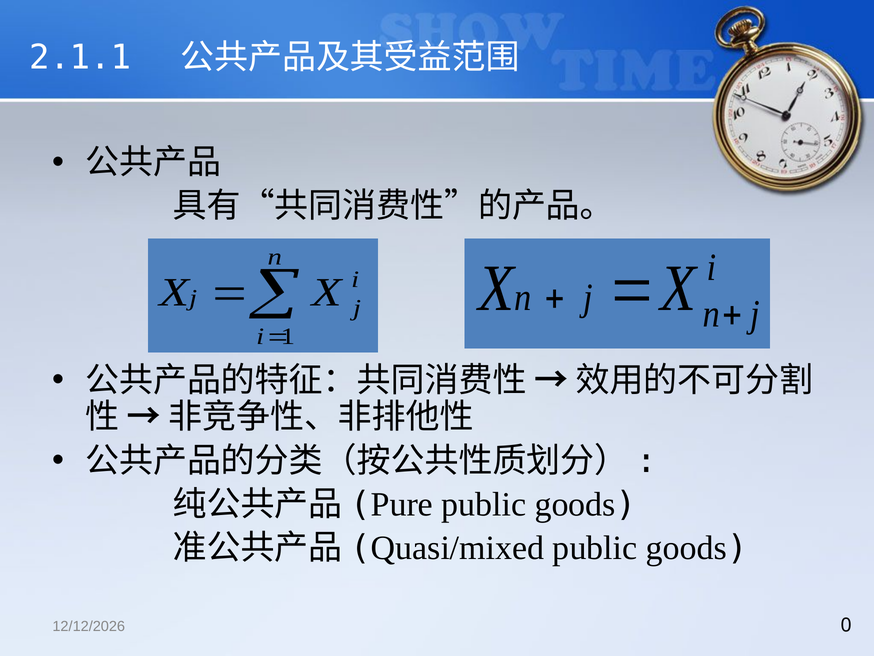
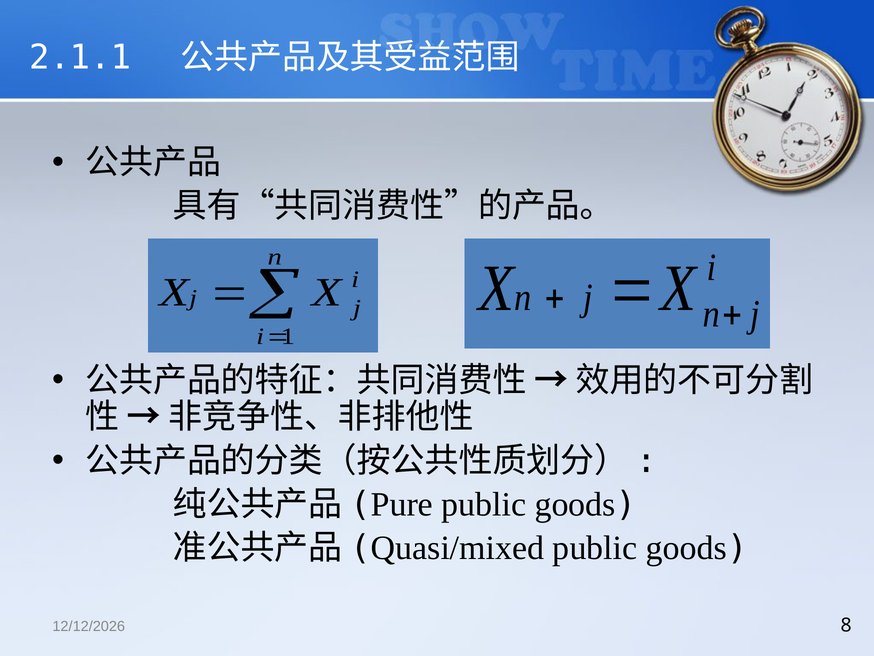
0: 0 -> 8
